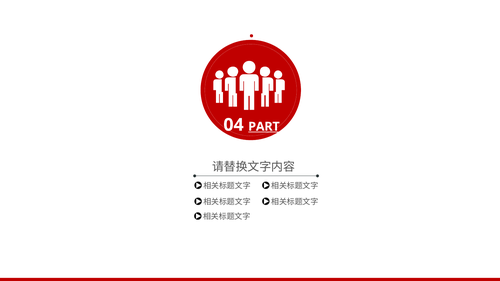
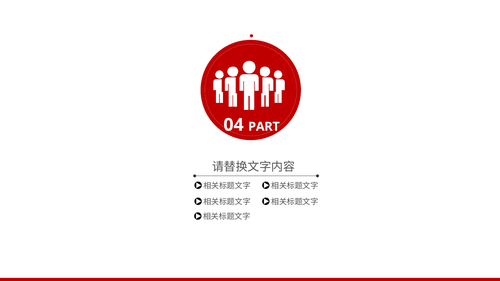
PART underline: present -> none
